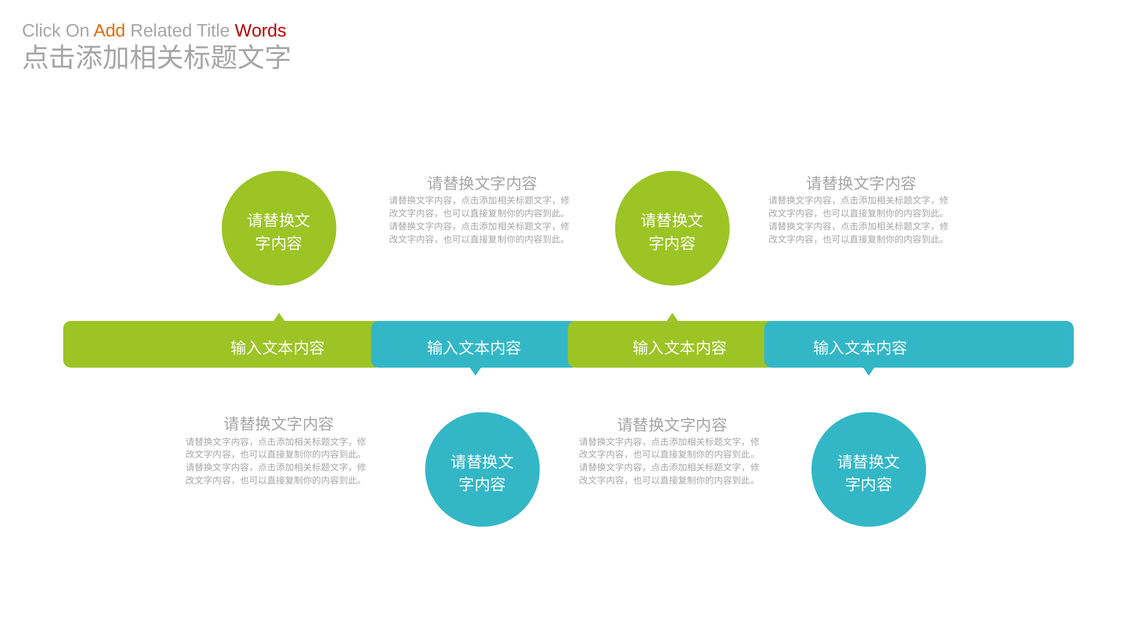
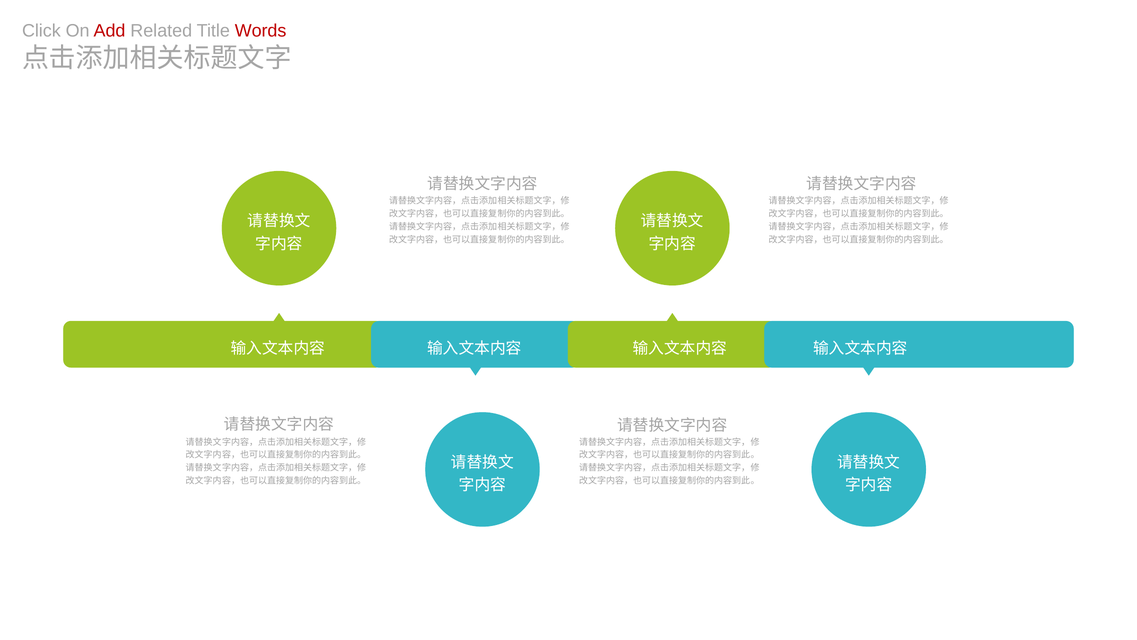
Add colour: orange -> red
